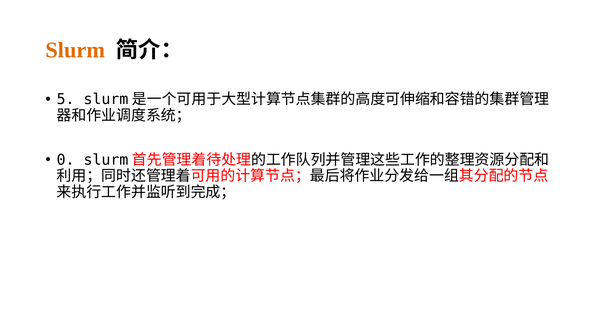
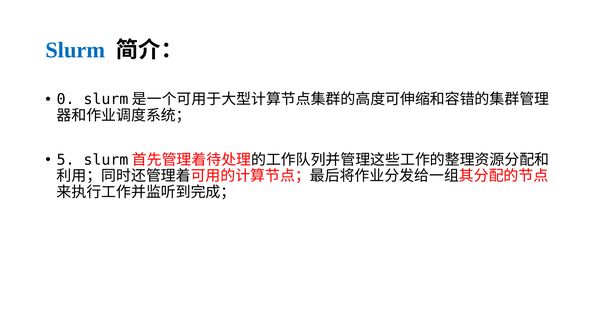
Slurm colour: orange -> blue
5: 5 -> 0
0: 0 -> 5
